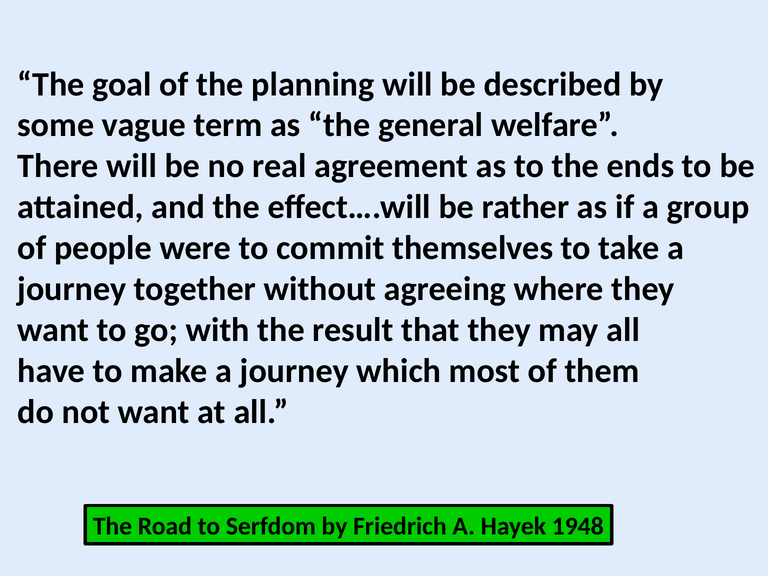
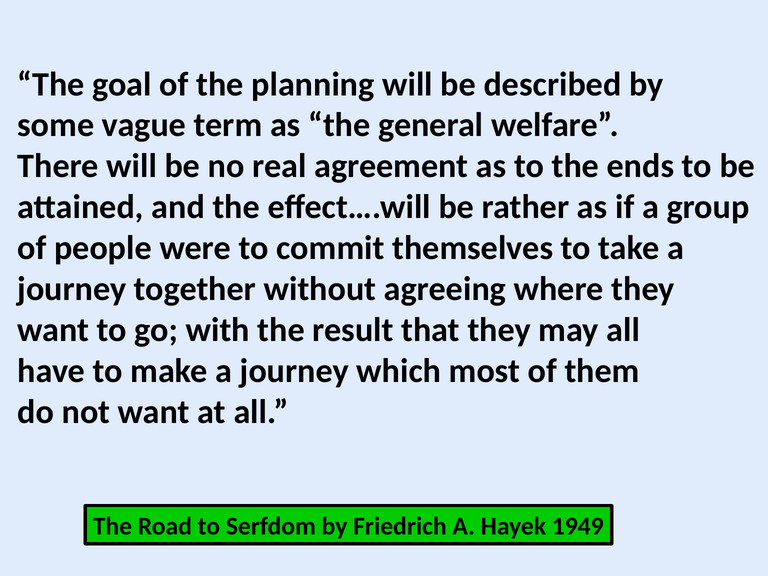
1948: 1948 -> 1949
